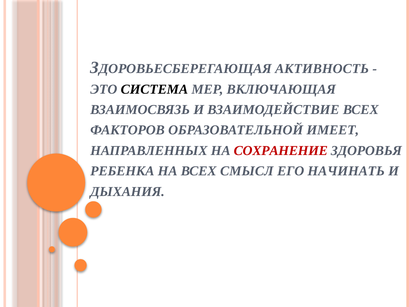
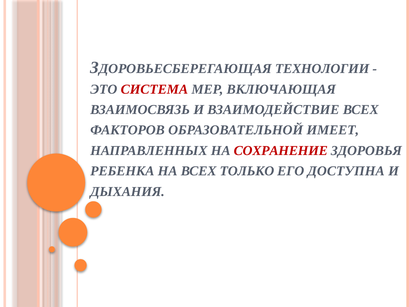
АКТИВНОСТЬ: АКТИВНОСТЬ -> ТЕХНОЛОГИИ
СИСТЕМА colour: black -> red
СМЫСЛ: СМЫСЛ -> ТОЛЬКО
НАЧИНАТЬ: НАЧИНАТЬ -> ДОСТУПНА
